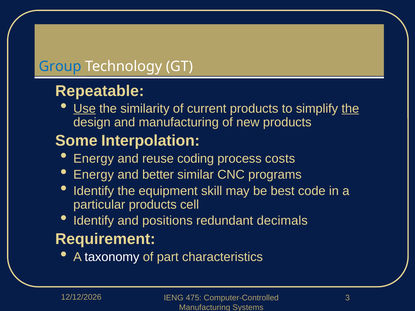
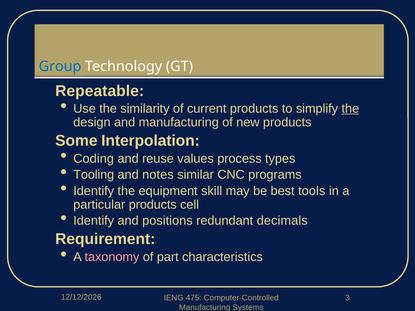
Use underline: present -> none
Energy at (94, 159): Energy -> Coding
coding: coding -> values
costs: costs -> types
Energy at (94, 175): Energy -> Tooling
better: better -> notes
code: code -> tools
taxonomy colour: white -> pink
